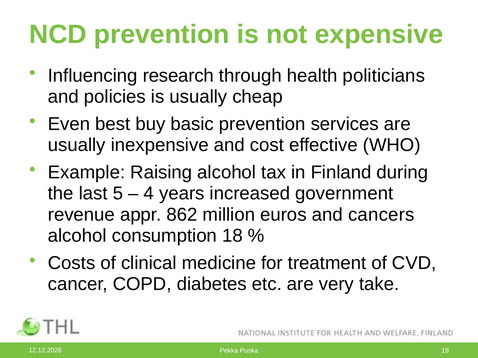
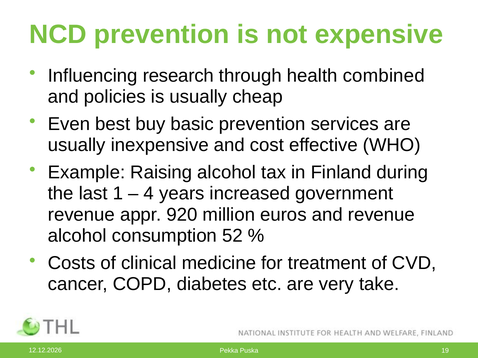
politicians: politicians -> combined
5: 5 -> 1
862: 862 -> 920
and cancers: cancers -> revenue
18: 18 -> 52
